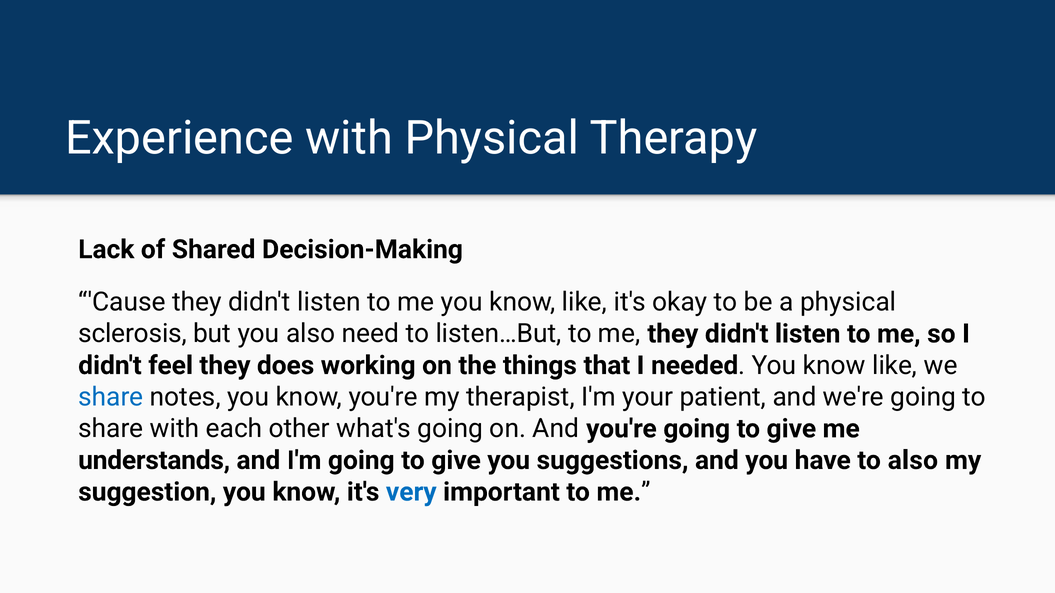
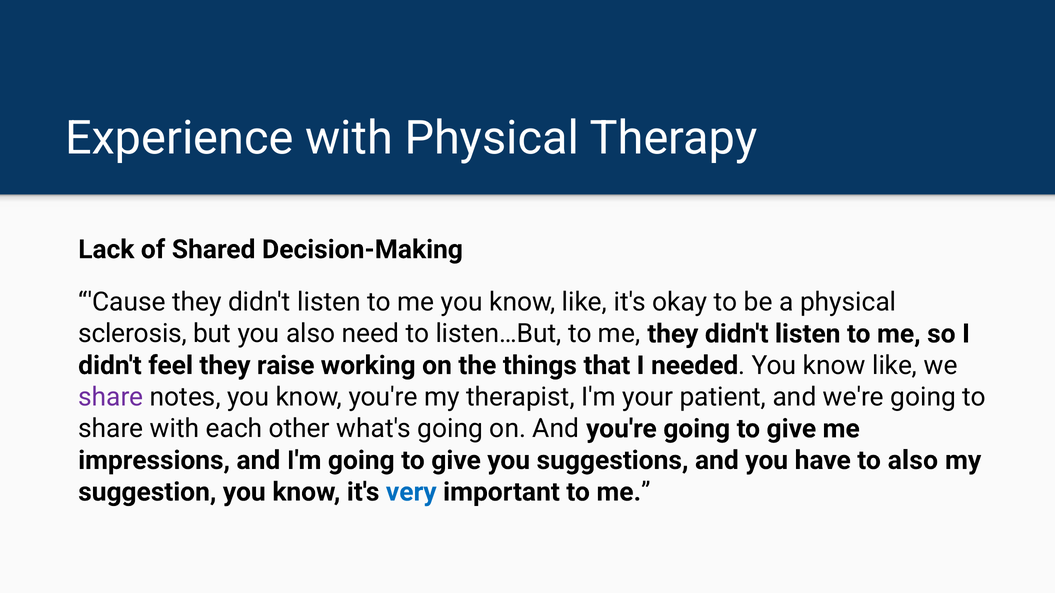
does: does -> raise
share at (111, 397) colour: blue -> purple
understands: understands -> impressions
